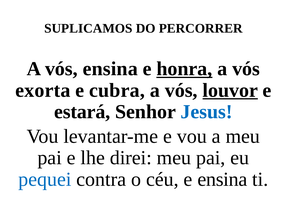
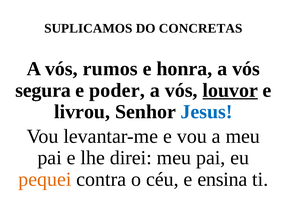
PERCORRER: PERCORRER -> CONCRETAS
vós ensina: ensina -> rumos
honra underline: present -> none
exorta: exorta -> segura
cubra: cubra -> poder
estará: estará -> livrou
pequei colour: blue -> orange
